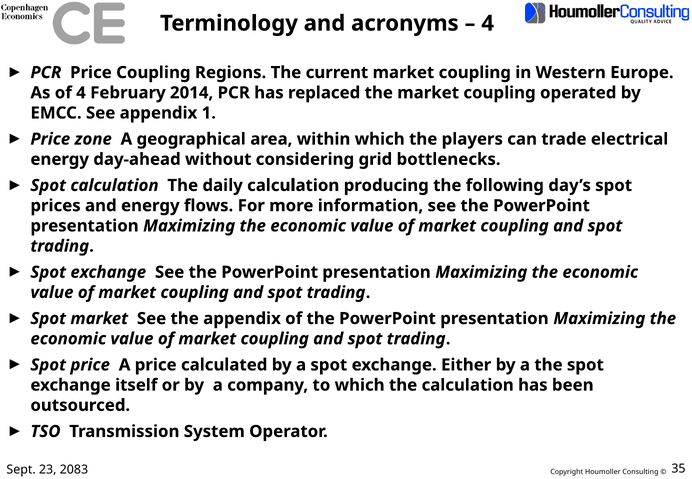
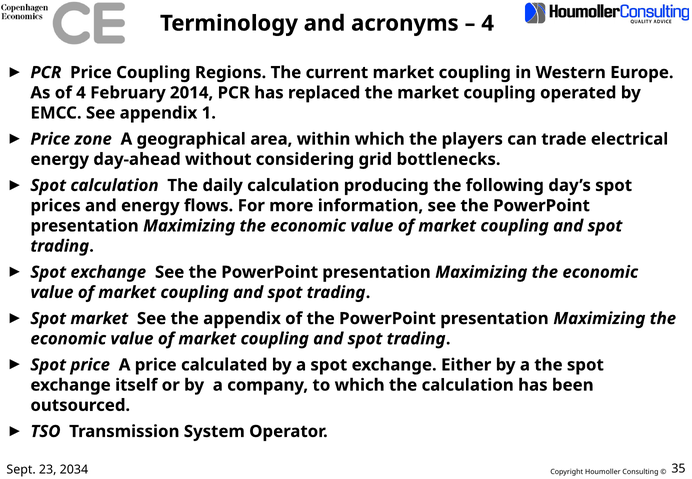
2083: 2083 -> 2034
